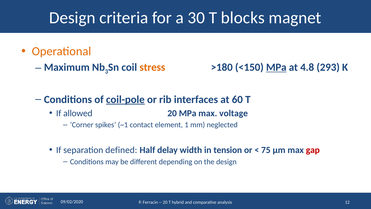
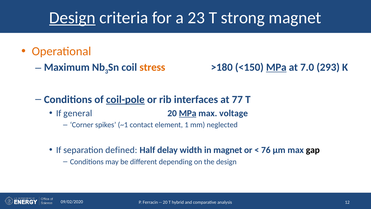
Design at (72, 18) underline: none -> present
30: 30 -> 23
blocks: blocks -> strong
4.8: 4.8 -> 7.0
60: 60 -> 77
allowed: allowed -> general
MPa at (188, 113) underline: none -> present
in tension: tension -> magnet
75: 75 -> 76
gap colour: red -> black
